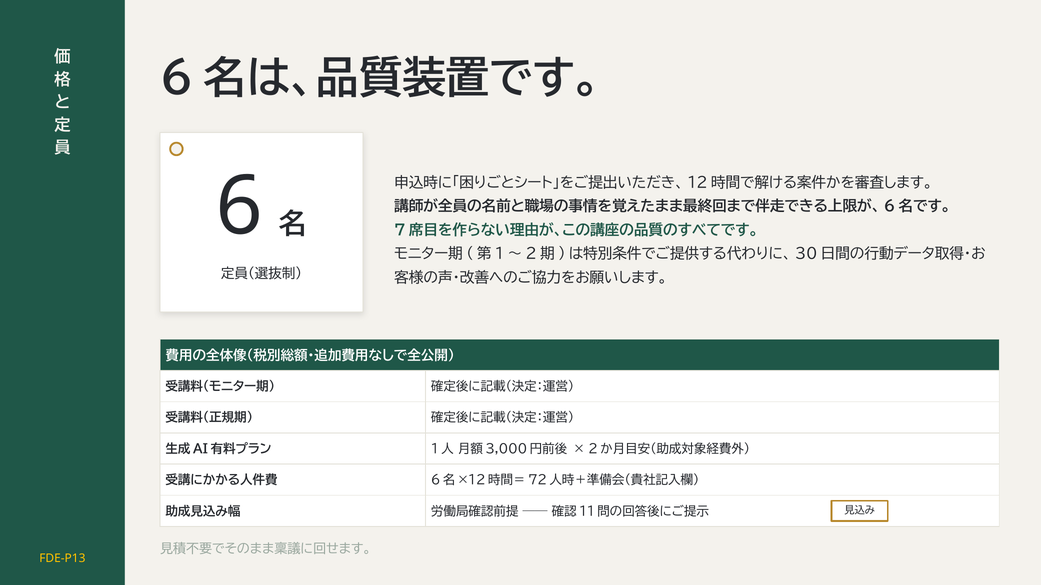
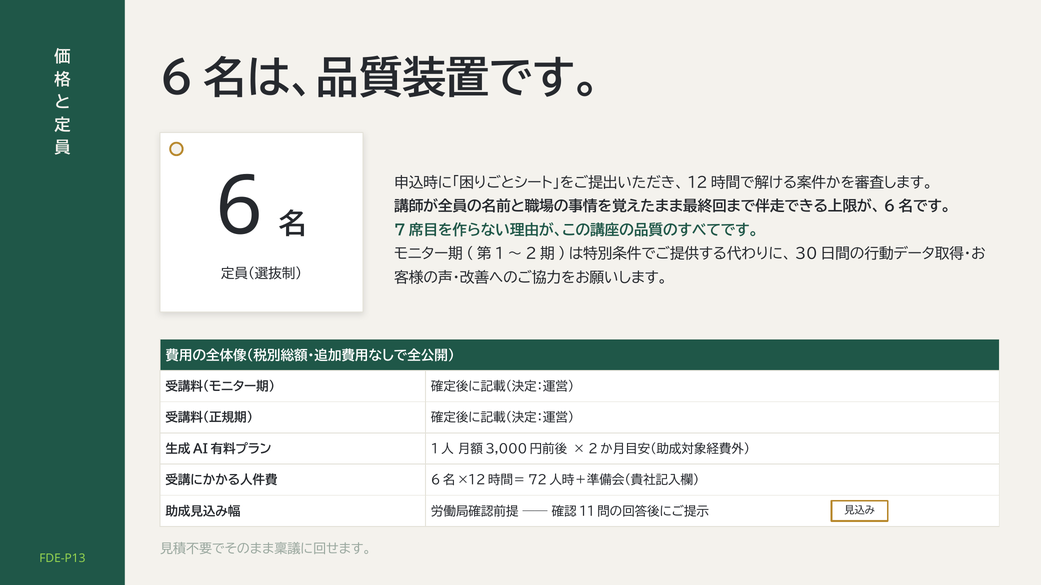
FDE-P13 colour: yellow -> light green
